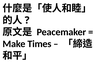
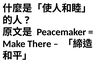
Times: Times -> There
